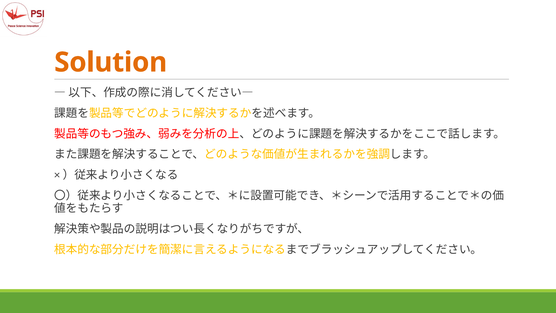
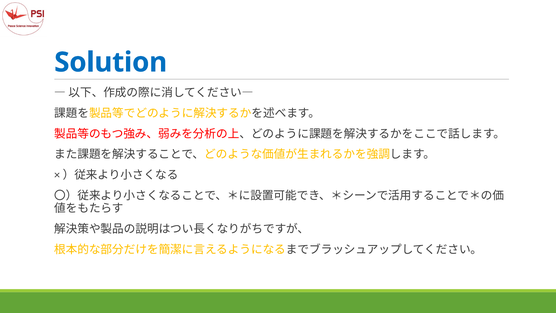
Solution colour: orange -> blue
